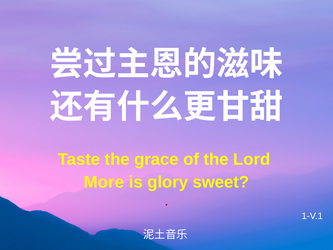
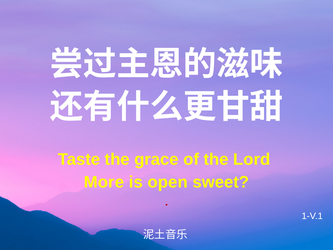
glory: glory -> open
